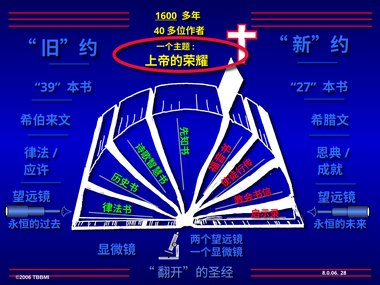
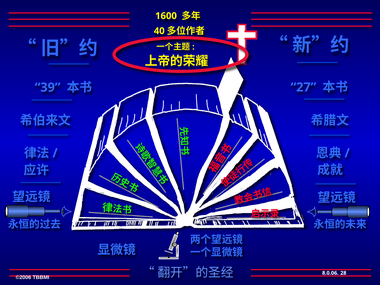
1600 underline: present -> none
